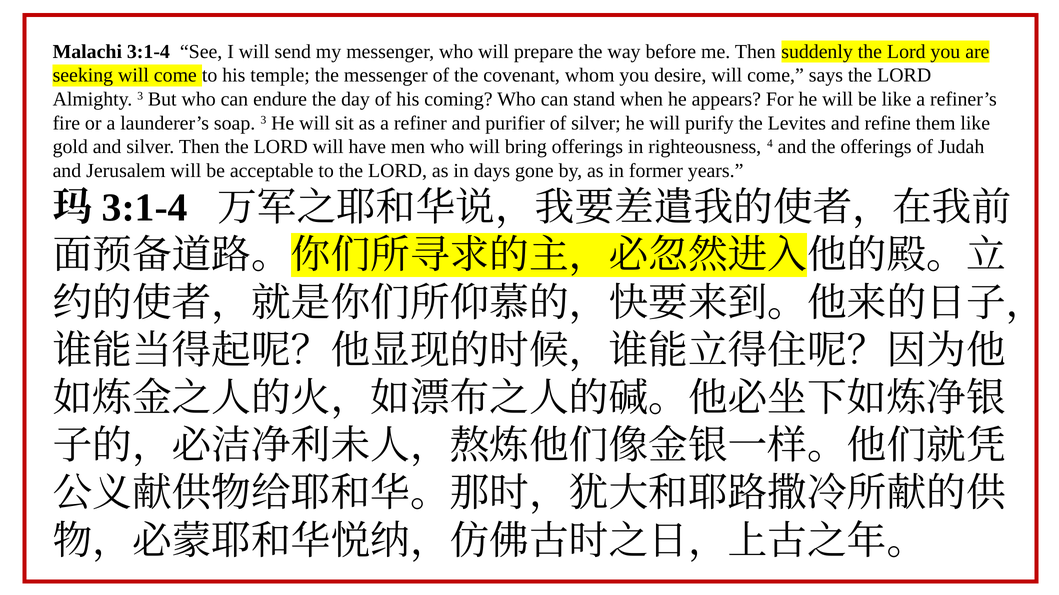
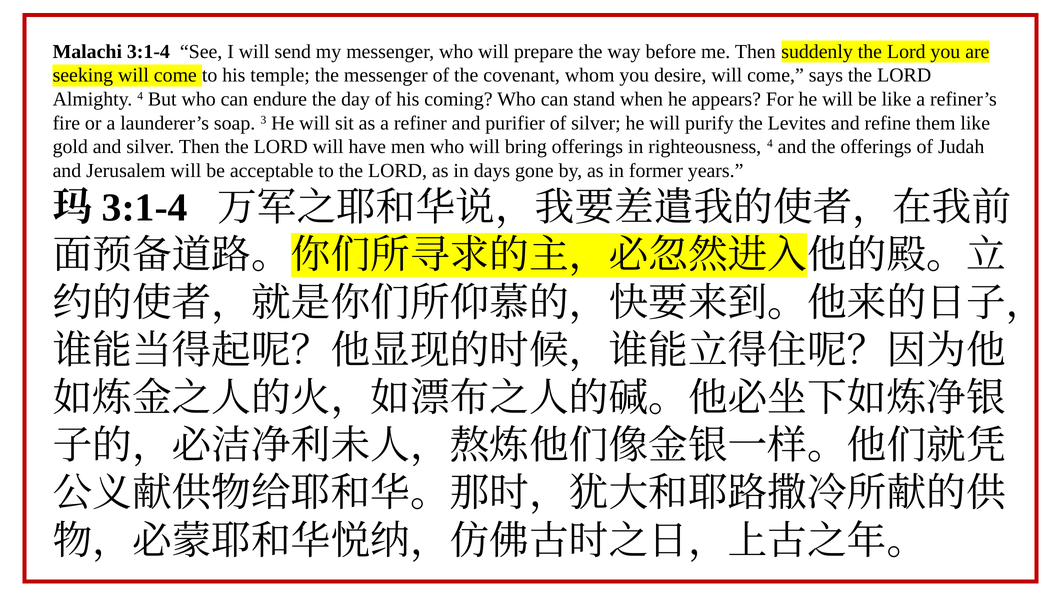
Almighty 3: 3 -> 4
